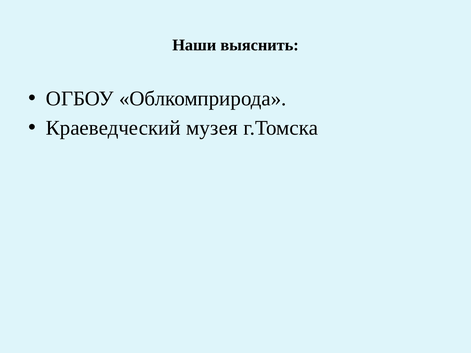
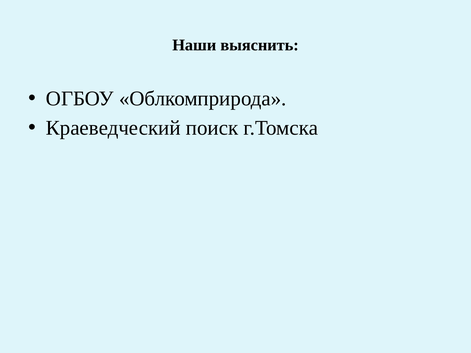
музея: музея -> поиск
